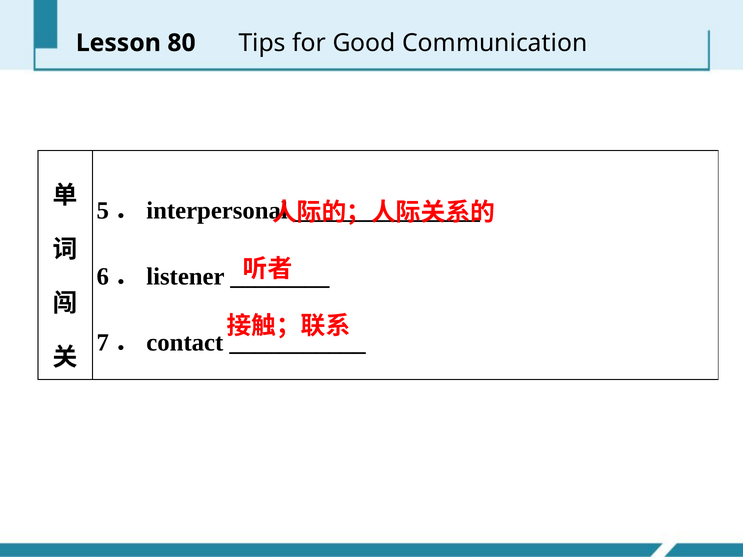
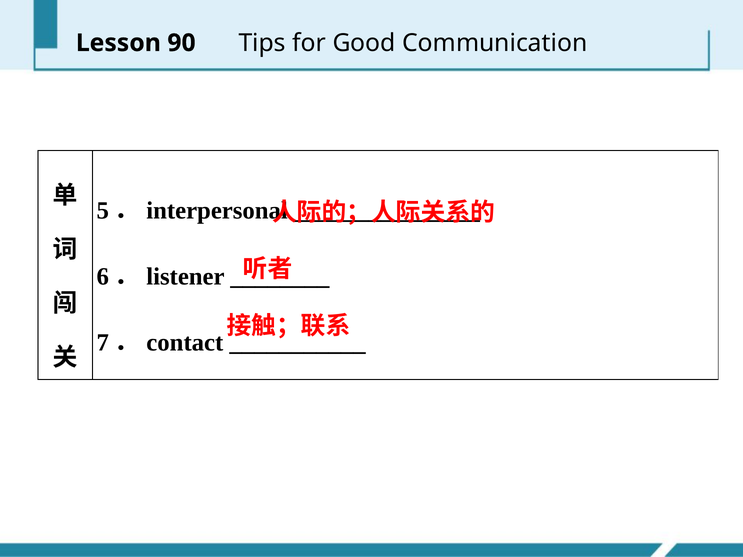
80: 80 -> 90
